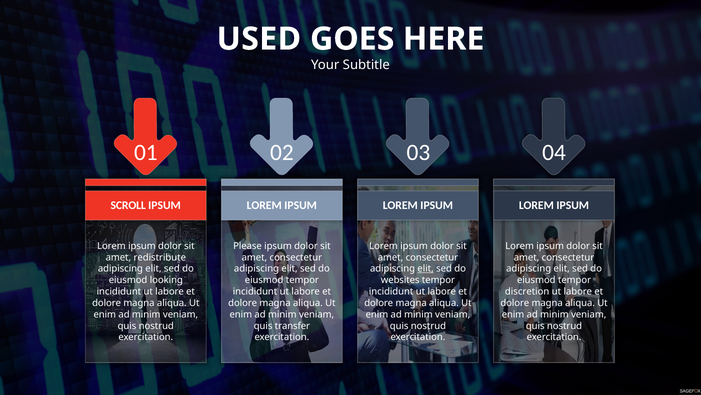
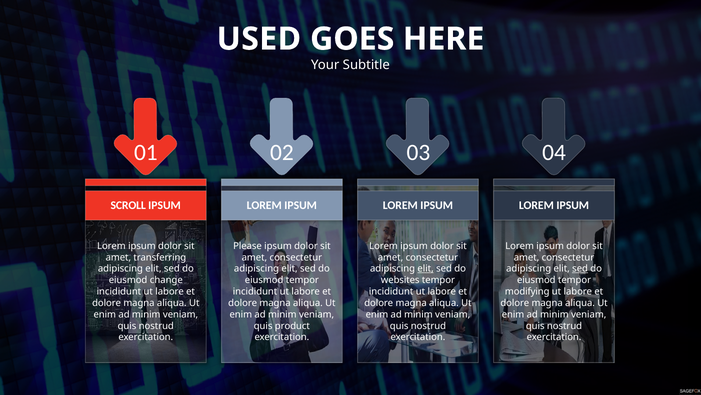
redistribute: redistribute -> transferring
sed at (580, 268) underline: none -> present
looking: looking -> change
discretion: discretion -> modifying
transfer: transfer -> product
